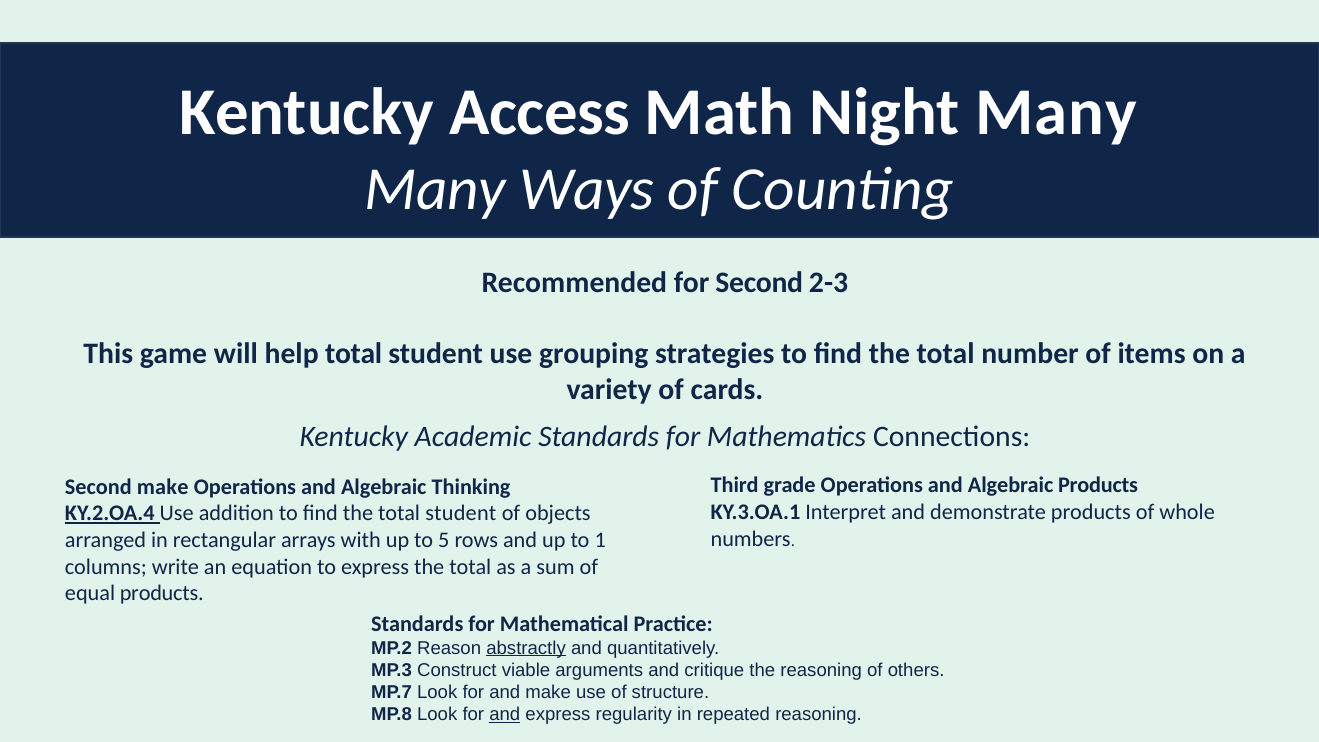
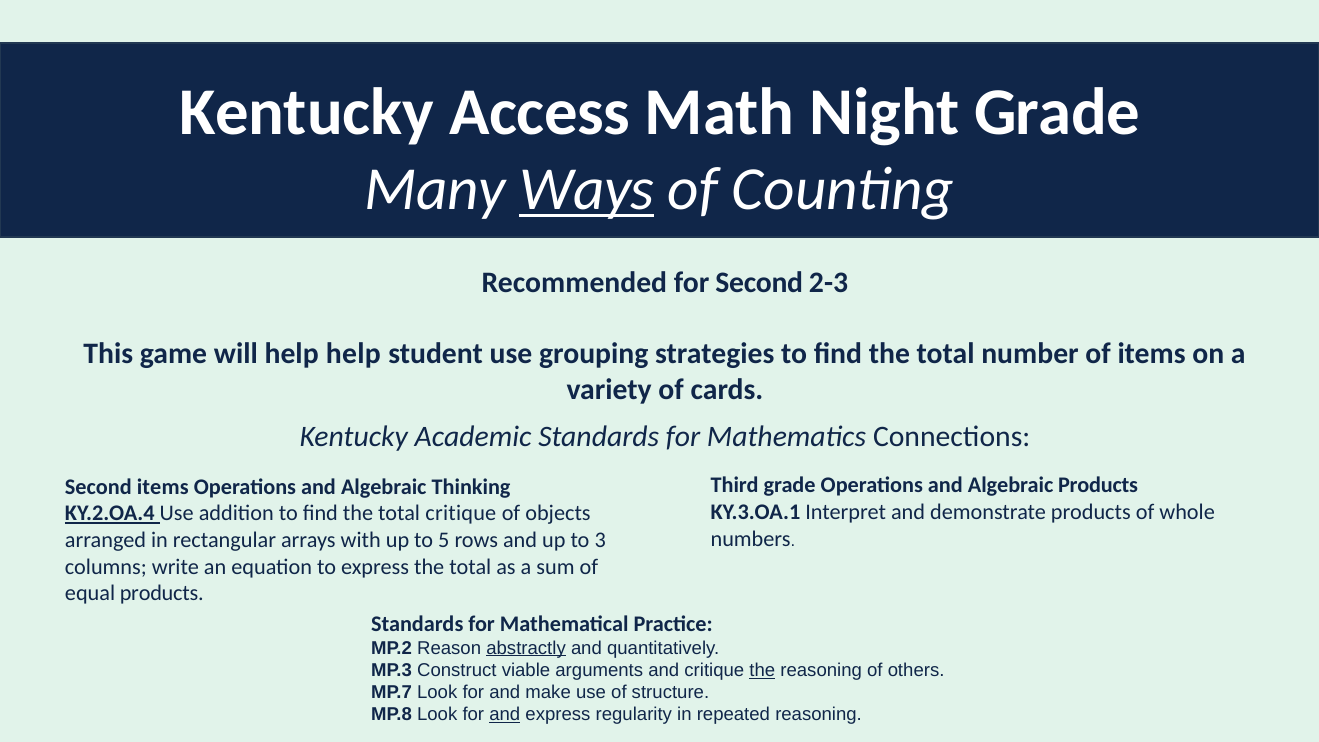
Night Many: Many -> Grade
Ways at (587, 189) underline: none -> present
help total: total -> help
Second make: make -> items
the total student: student -> critique
1: 1 -> 3
the at (762, 670) underline: none -> present
